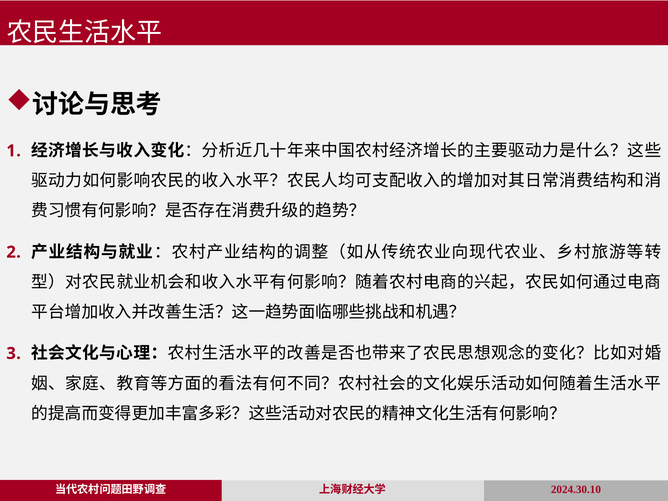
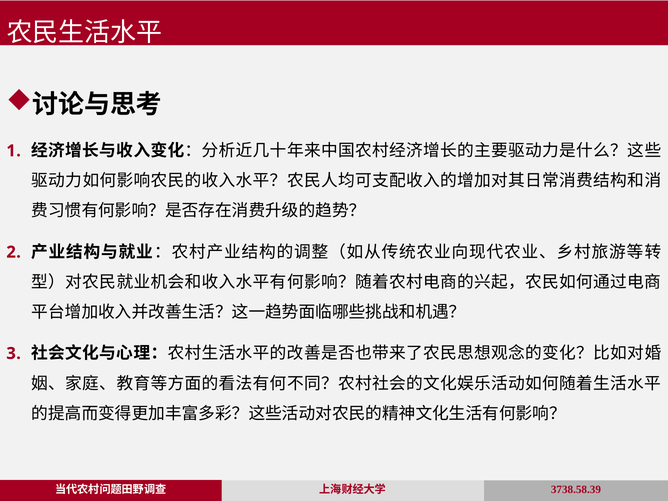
2024.30.10: 2024.30.10 -> 3738.58.39
